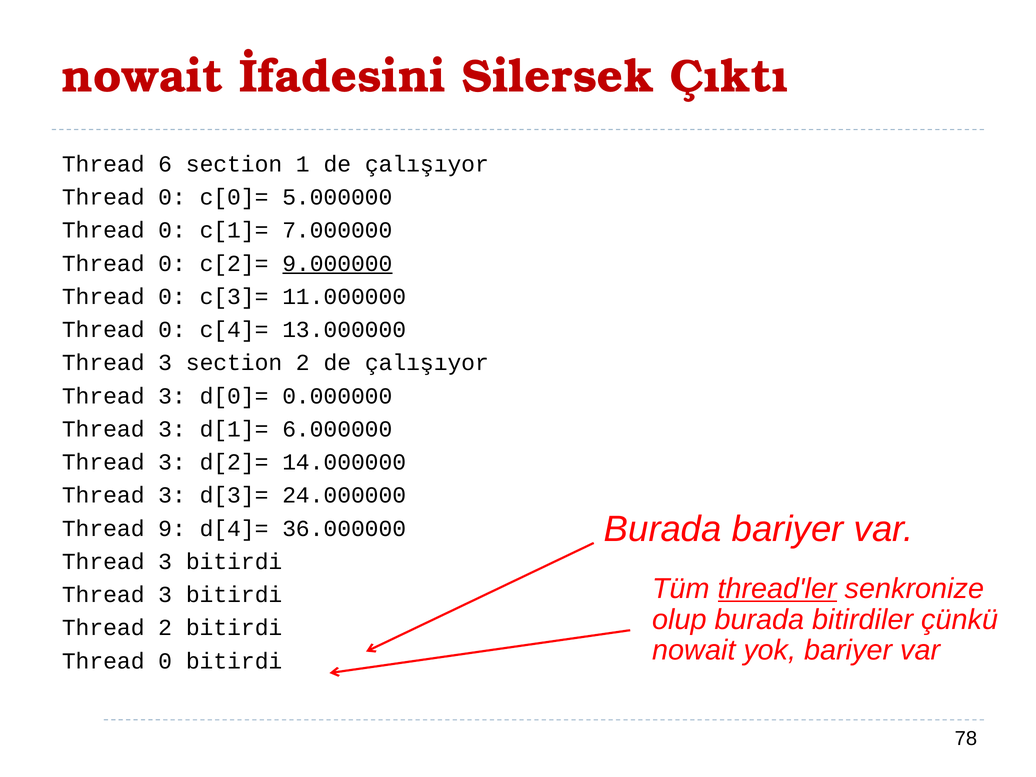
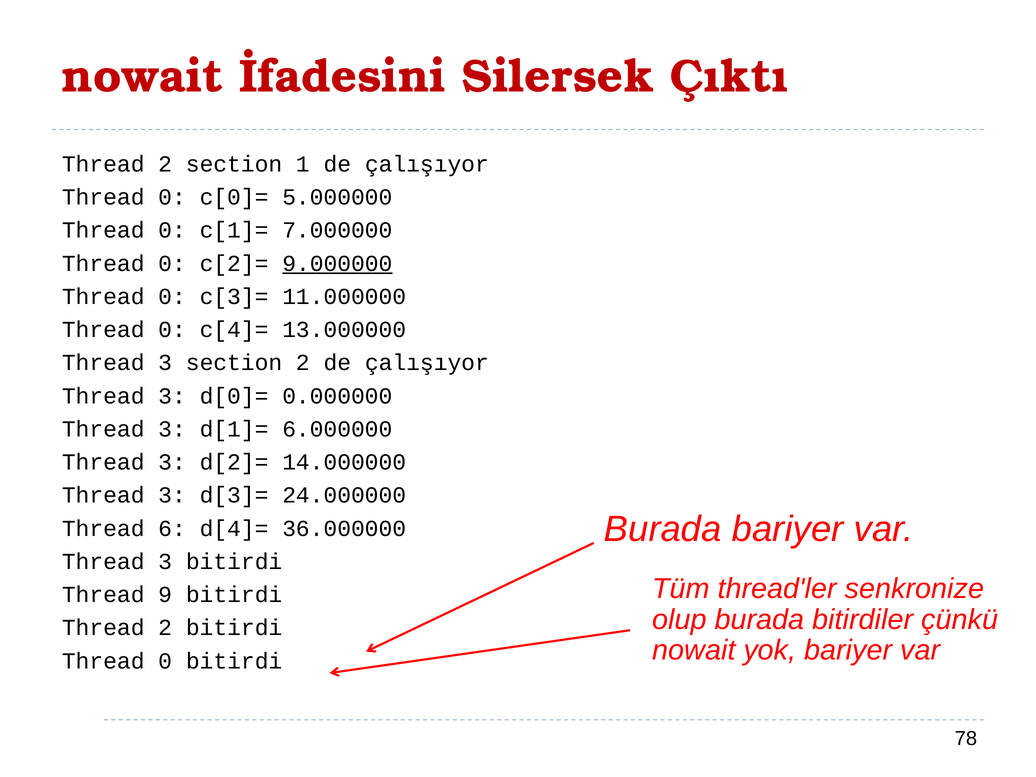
6 at (165, 164): 6 -> 2
9: 9 -> 6
thread'ler underline: present -> none
3 at (165, 595): 3 -> 9
